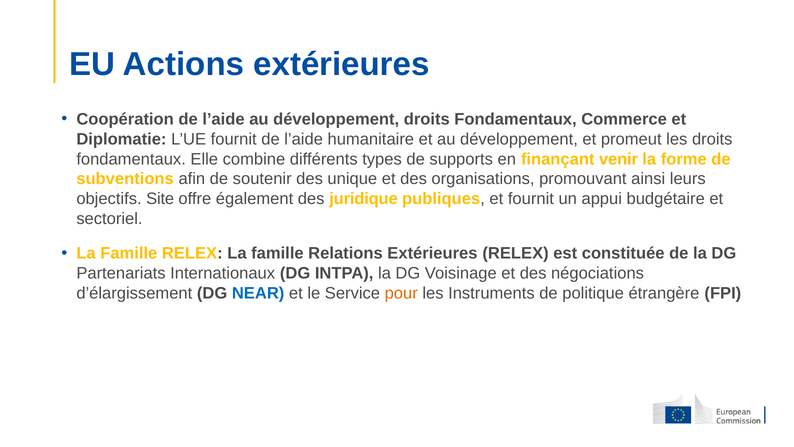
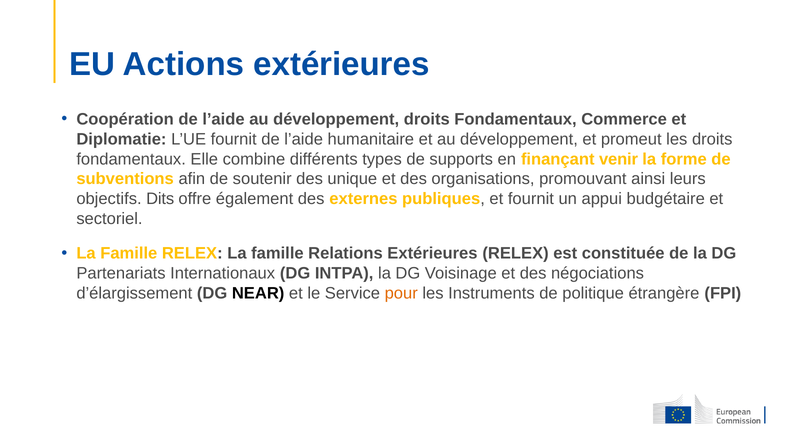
Site: Site -> Dits
juridique: juridique -> externes
NEAR colour: blue -> black
